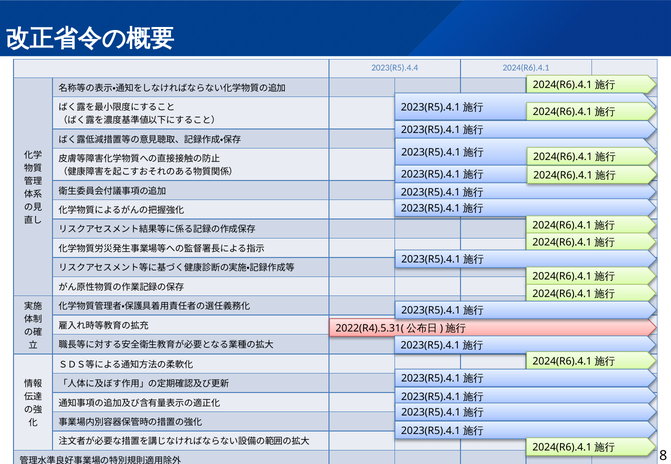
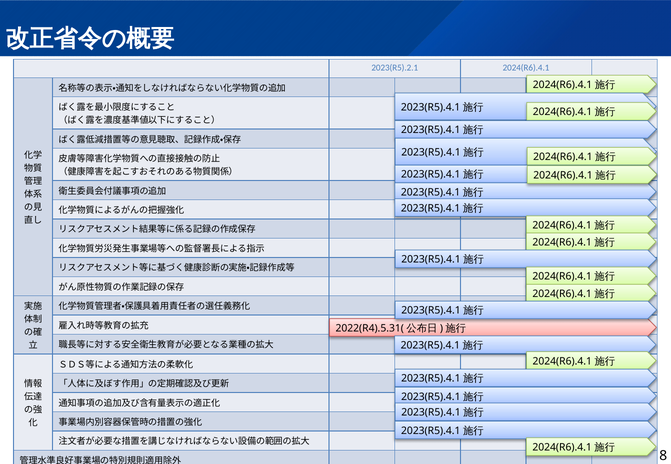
2023(R5).4.4: 2023(R5).4.4 -> 2023(R5).2.1
